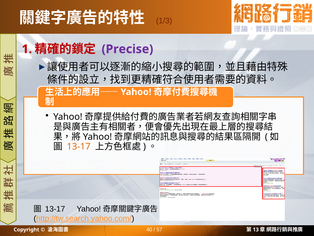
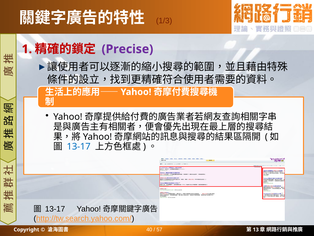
13-17 at (79, 146) colour: orange -> blue
